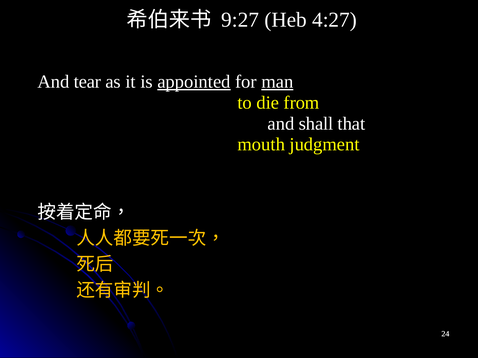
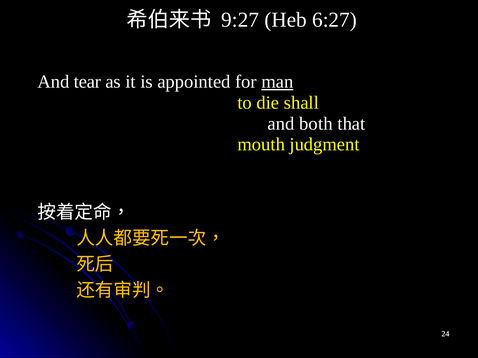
4:27: 4:27 -> 6:27
appointed underline: present -> none
from: from -> shall
shall: shall -> both
